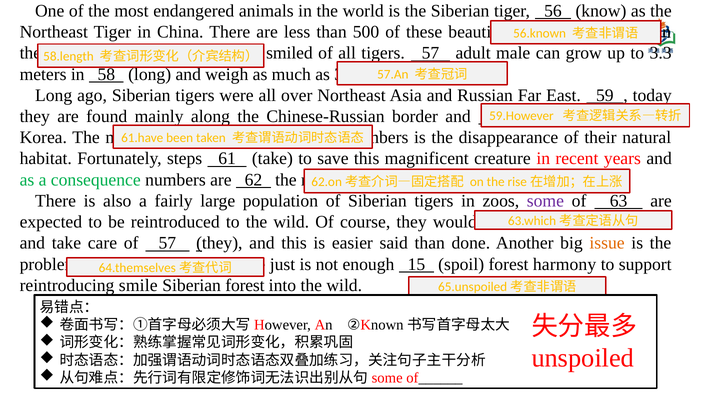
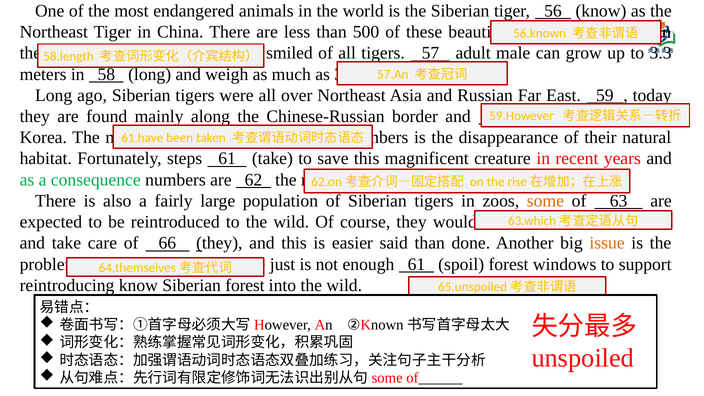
some colour: purple -> orange
of 57: 57 -> 66
enough 15: 15 -> 61
harmony: harmony -> windows
reintroducing smile: smile -> know
